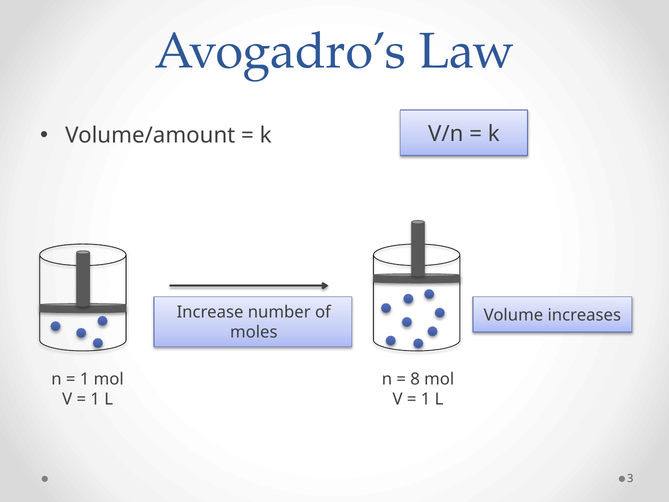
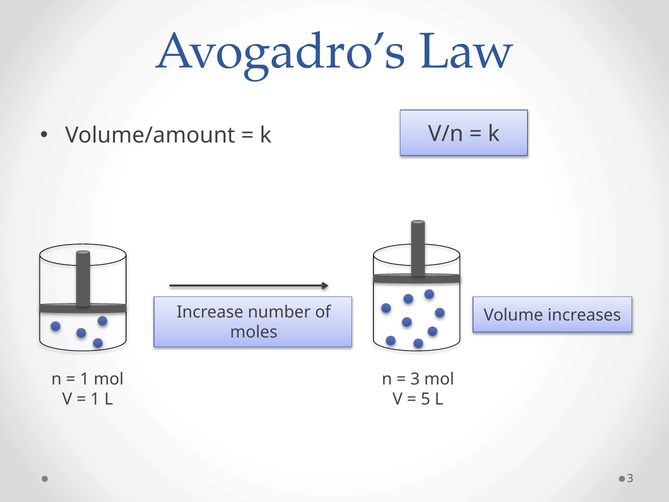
8 at (415, 379): 8 -> 3
1 at (426, 399): 1 -> 5
